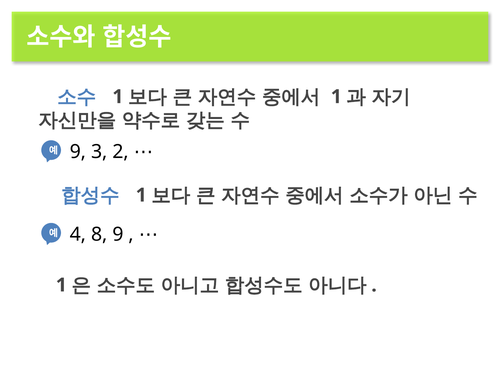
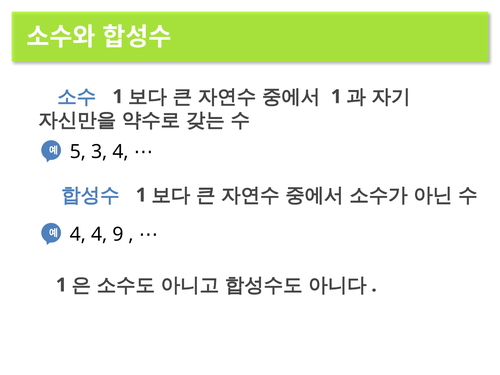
9 at (78, 152): 9 -> 5
3 2: 2 -> 4
4 8: 8 -> 4
